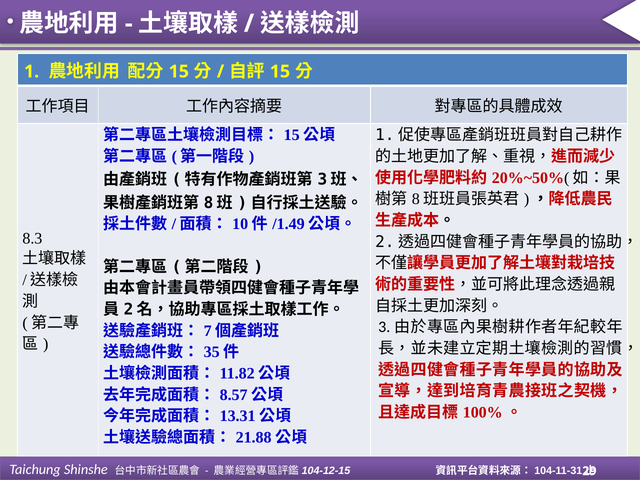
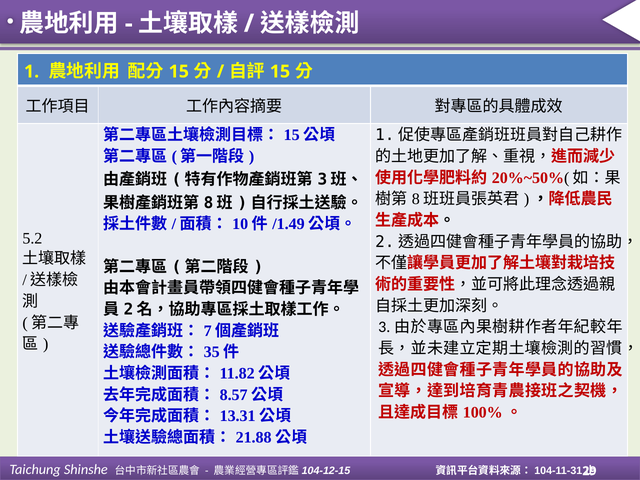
8.3: 8.3 -> 5.2
